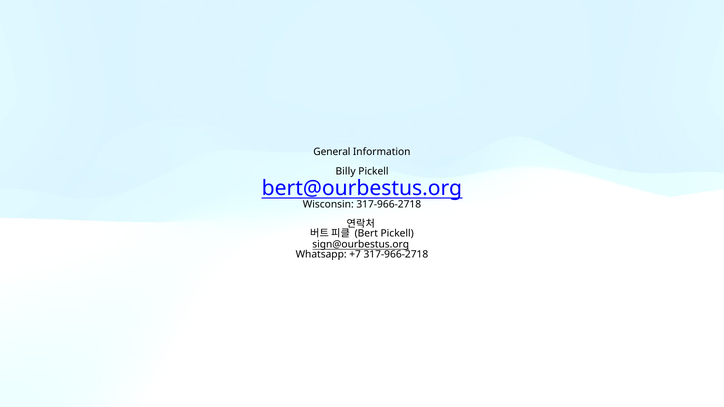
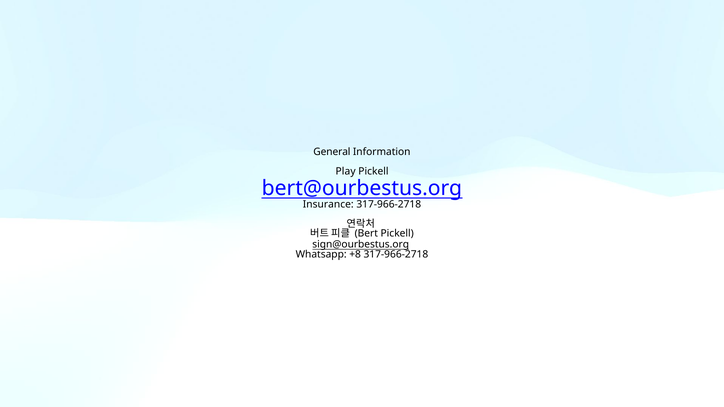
Billy: Billy -> Play
Wisconsin: Wisconsin -> Insurance
+7: +7 -> +8
